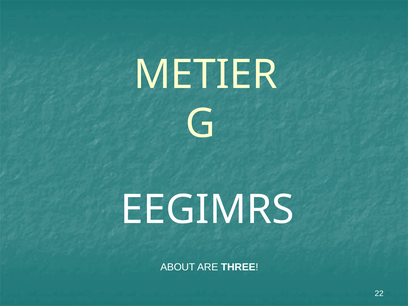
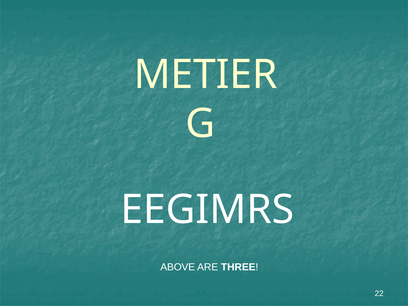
ABOUT: ABOUT -> ABOVE
